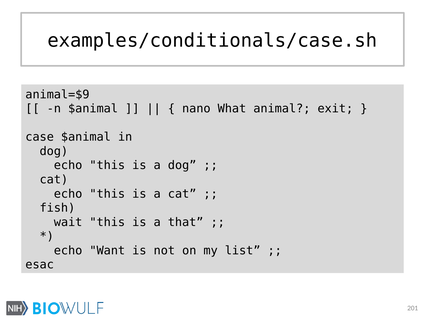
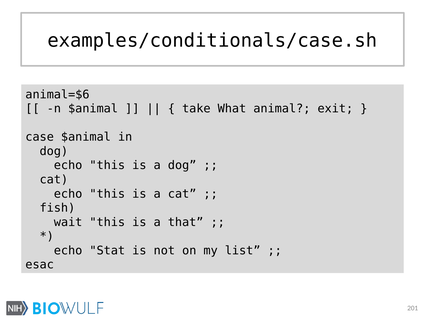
animal=$9: animal=$9 -> animal=$6
nano: nano -> take
Want: Want -> Stat
